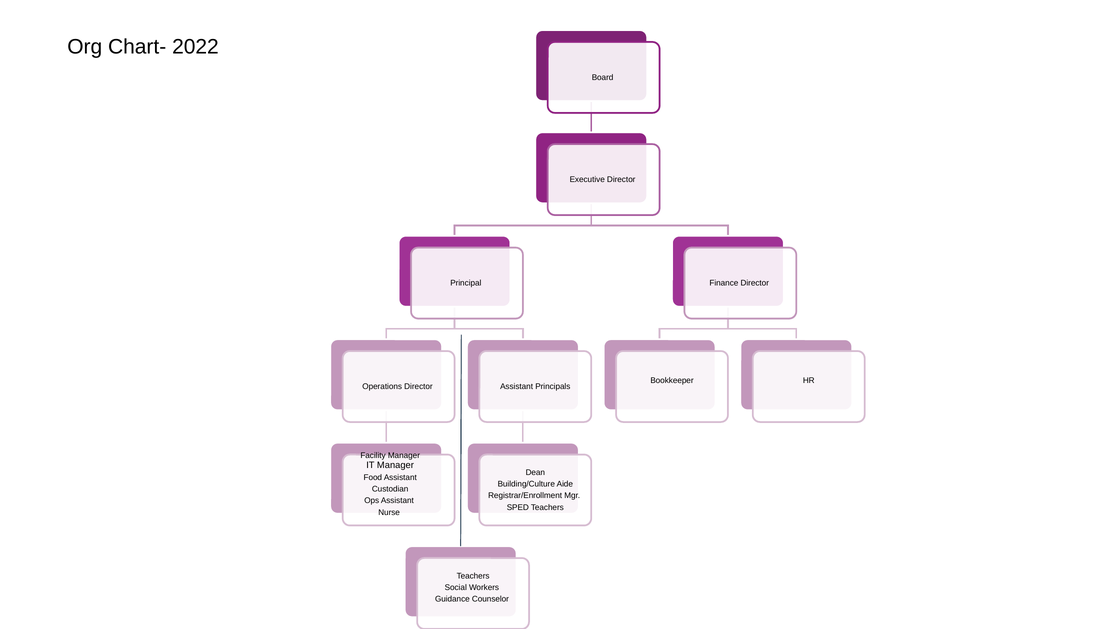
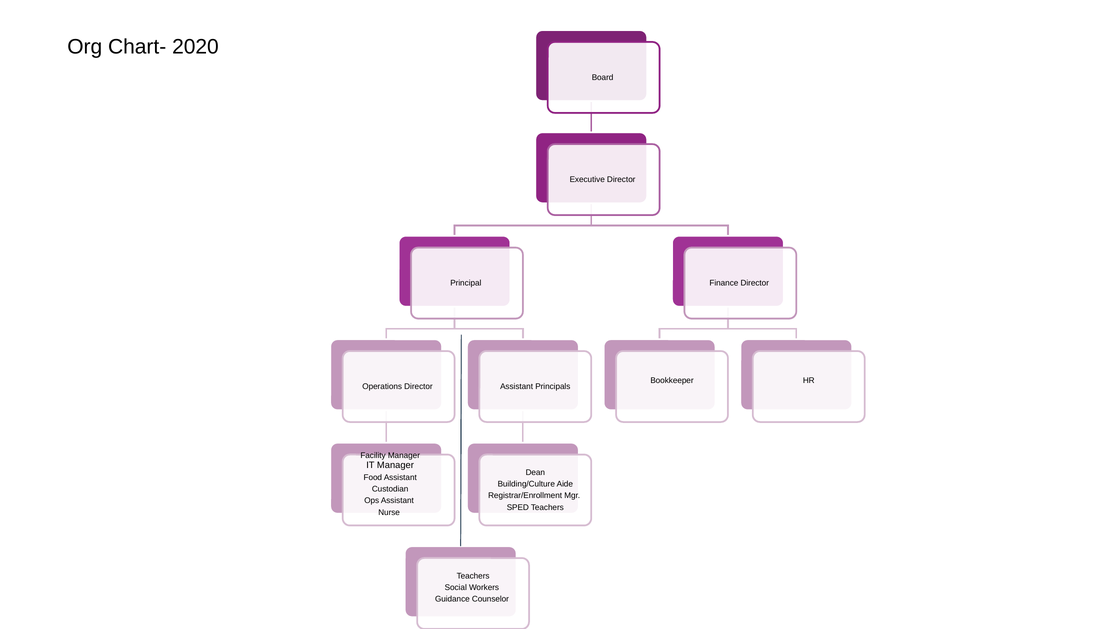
2022: 2022 -> 2020
